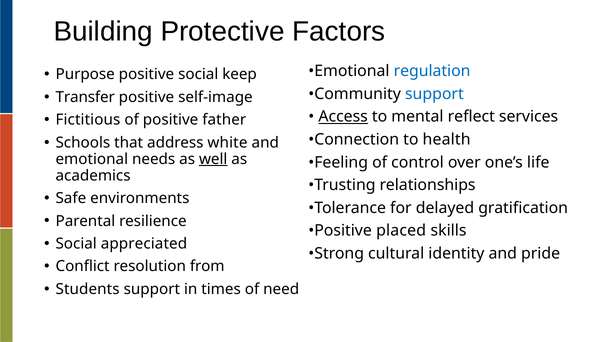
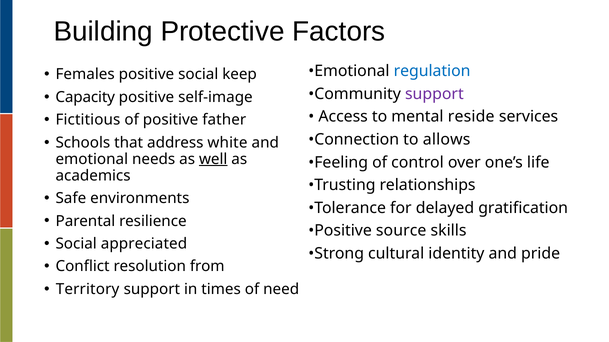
Purpose: Purpose -> Females
support at (434, 94) colour: blue -> purple
Transfer: Transfer -> Capacity
Access underline: present -> none
reflect: reflect -> reside
health: health -> allows
placed: placed -> source
Students: Students -> Territory
